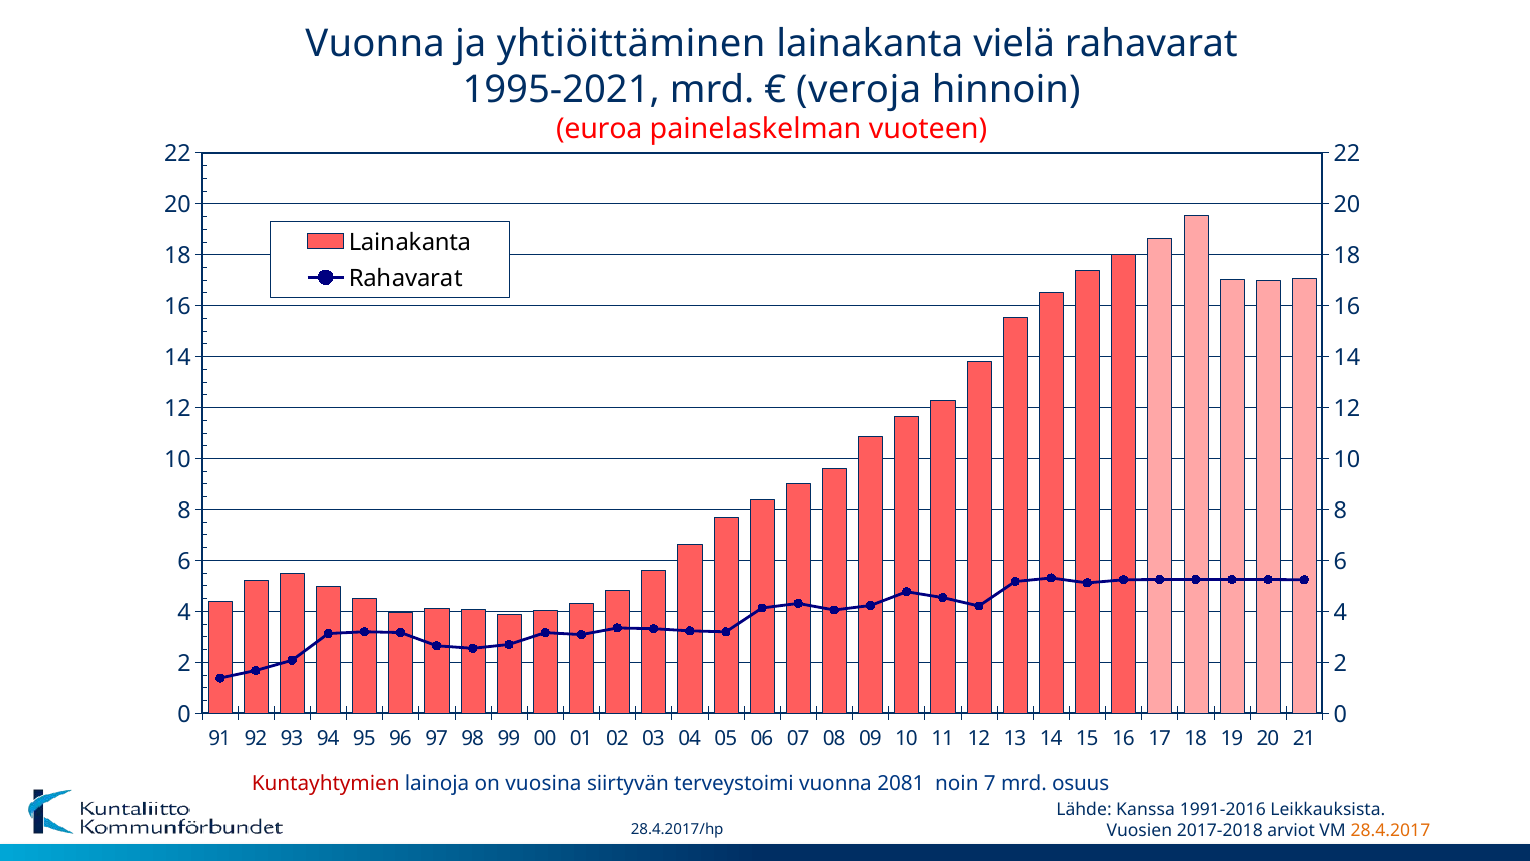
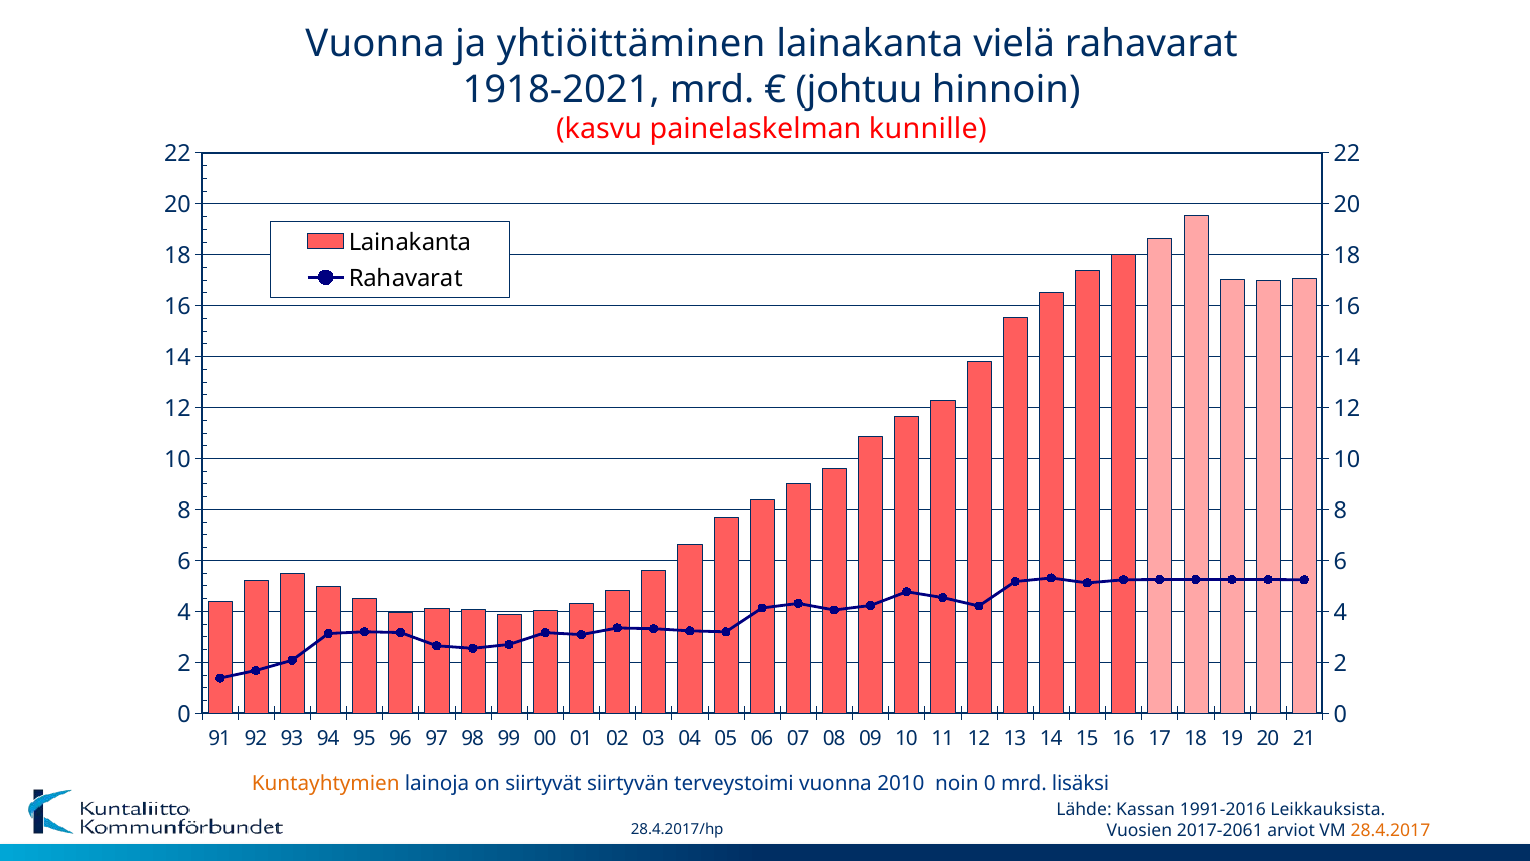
1995-2021: 1995-2021 -> 1918-2021
veroja: veroja -> johtuu
euroa: euroa -> kasvu
vuoteen: vuoteen -> kunnille
Kuntayhtymien colour: red -> orange
vuosina: vuosina -> siirtyvät
2081: 2081 -> 2010
noin 7: 7 -> 0
osuus: osuus -> lisäksi
Kanssa: Kanssa -> Kassan
2017-2018: 2017-2018 -> 2017-2061
